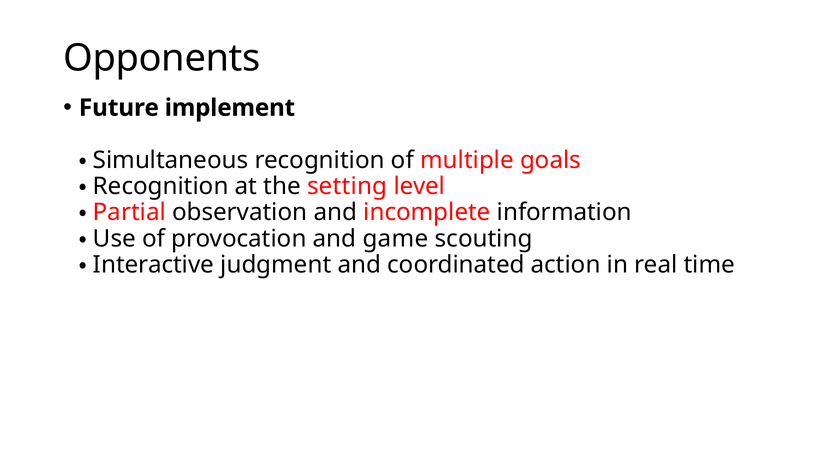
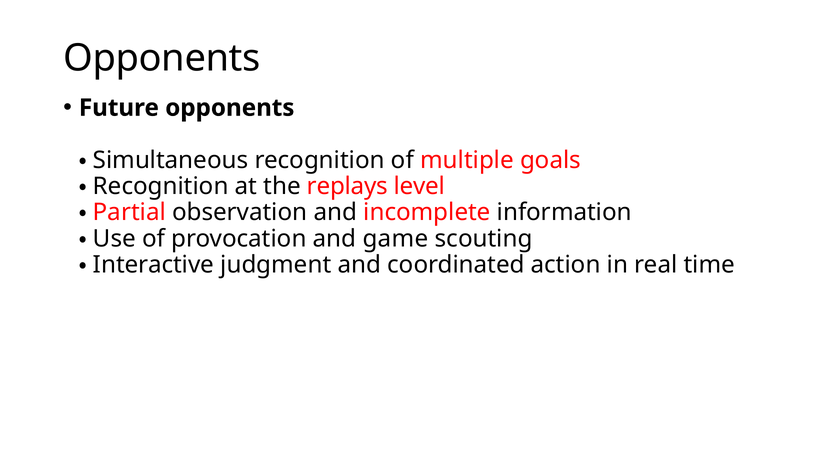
Future implement: implement -> opponents
setting: setting -> replays
